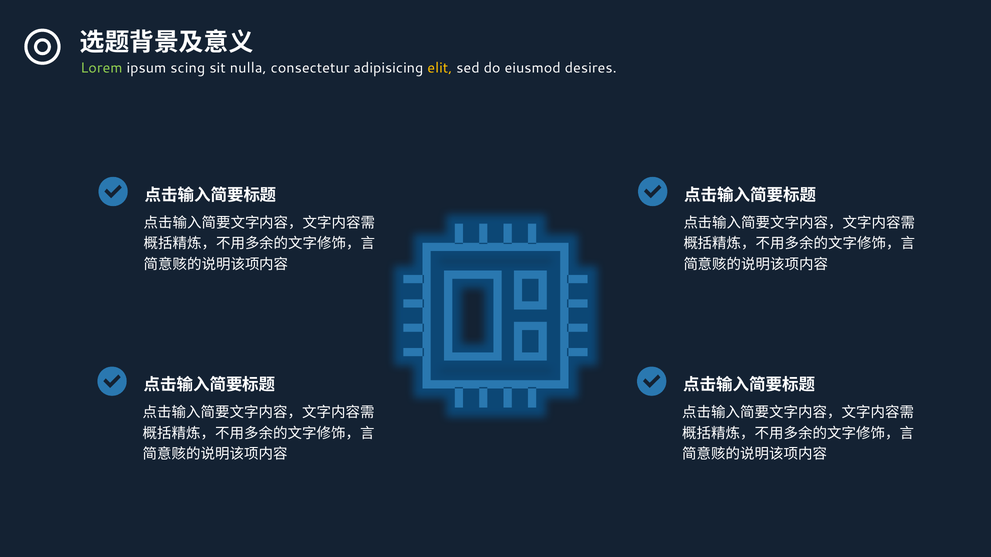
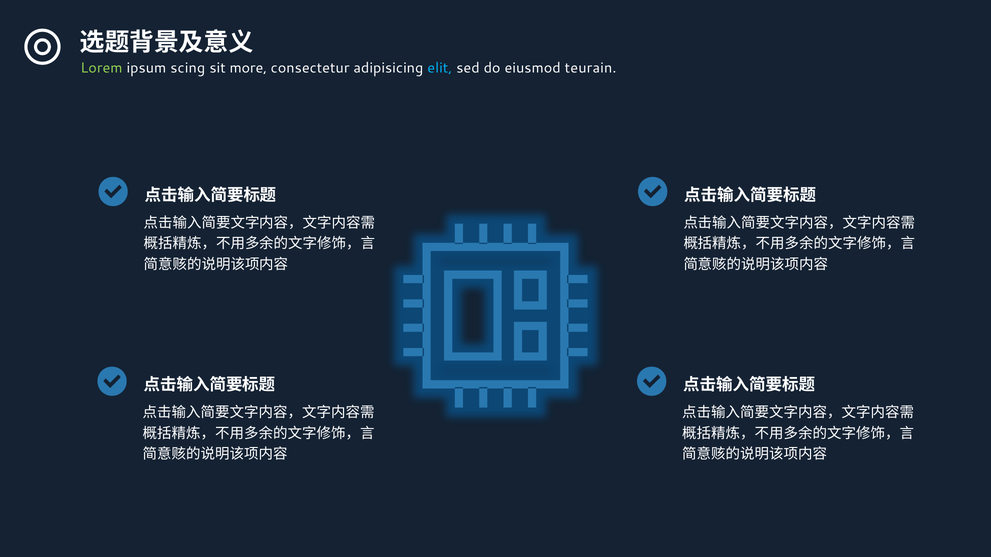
nulla: nulla -> more
elit colour: yellow -> light blue
desires: desires -> teurain
